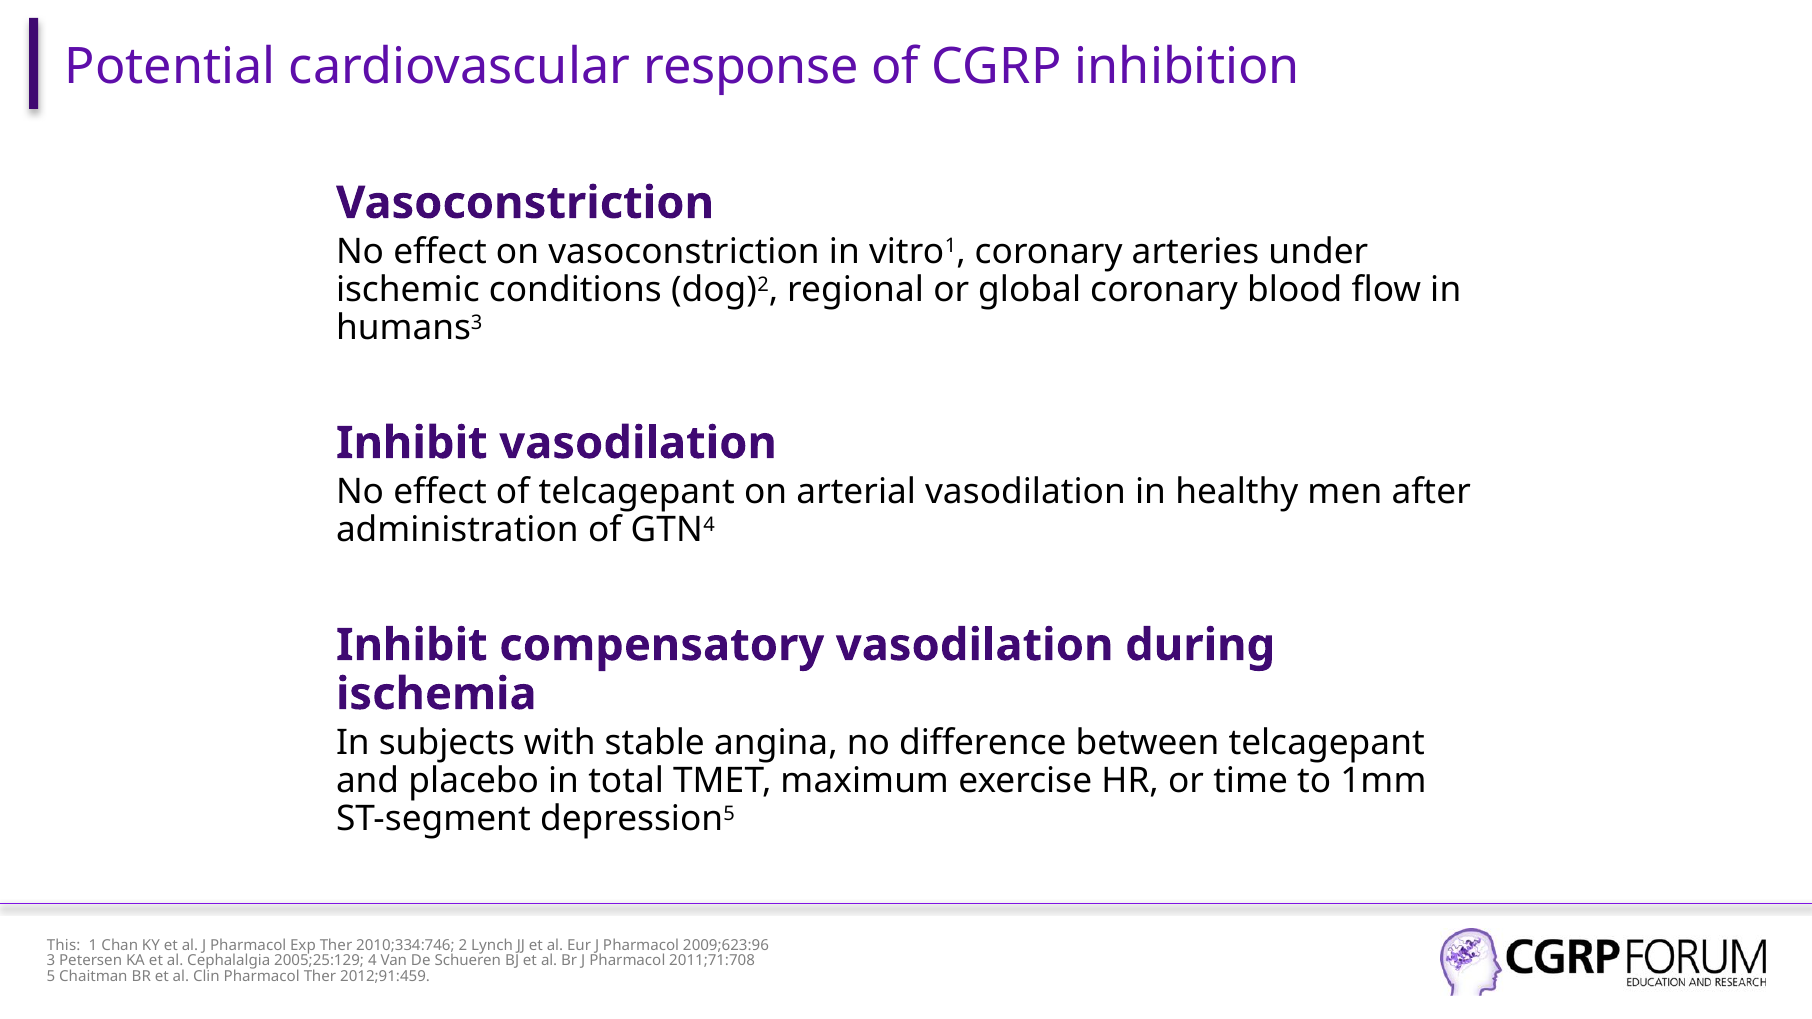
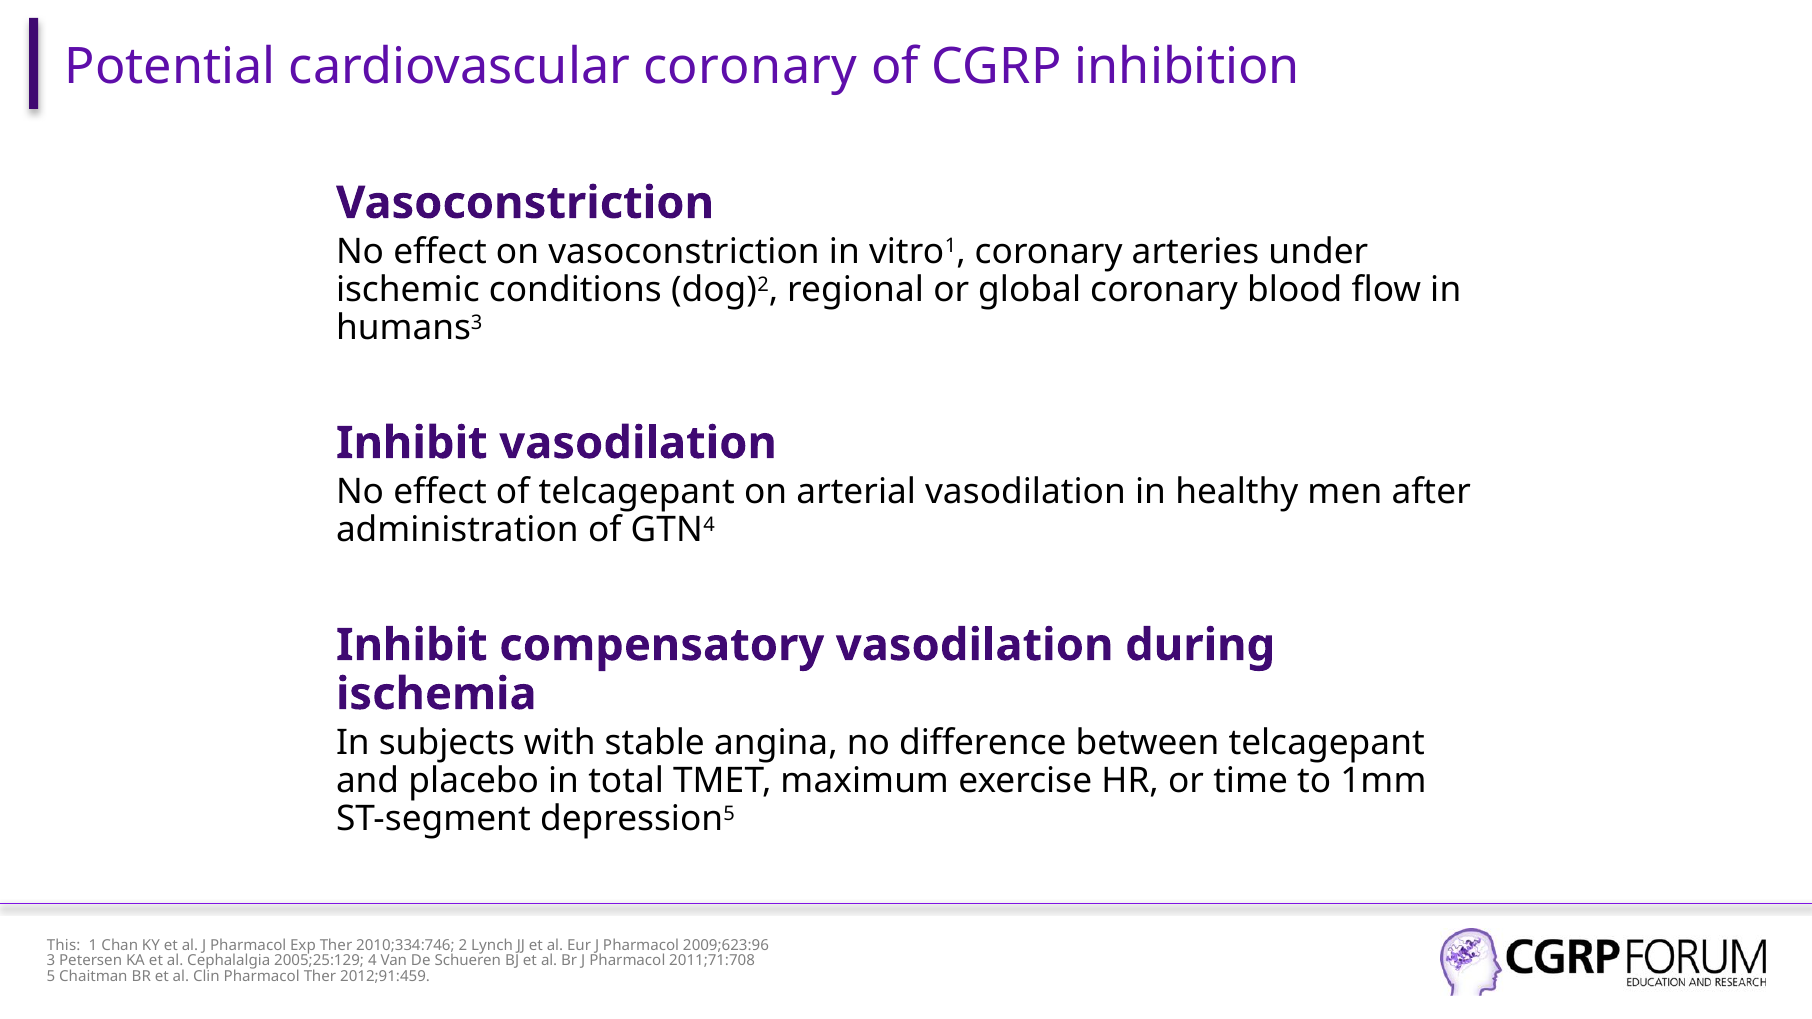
cardiovascular response: response -> coronary
